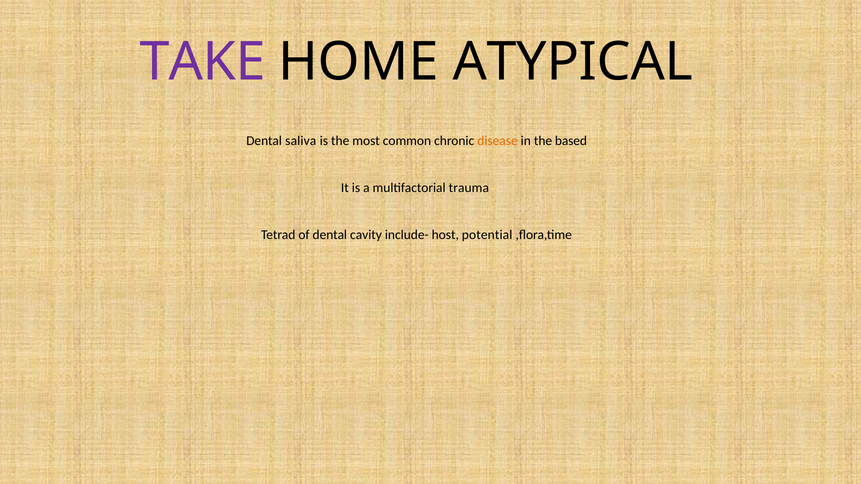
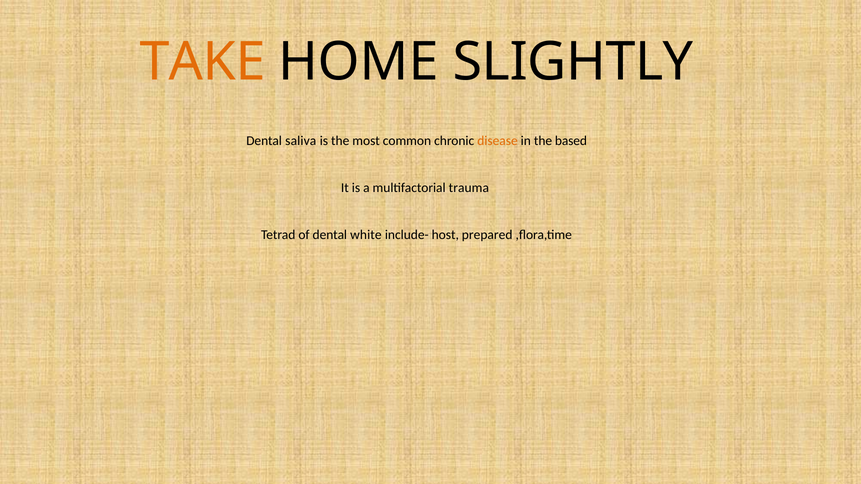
TAKE colour: purple -> orange
ATYPICAL: ATYPICAL -> SLIGHTLY
cavity: cavity -> white
potential: potential -> prepared
